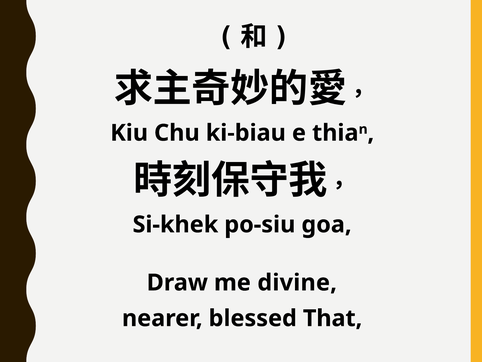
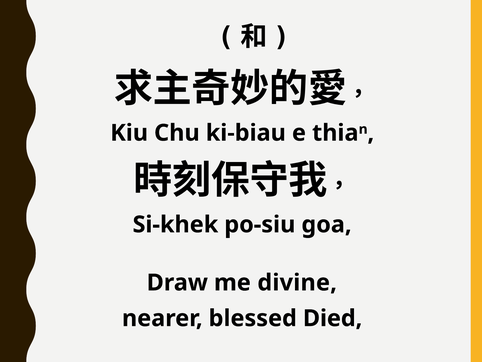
That: That -> Died
